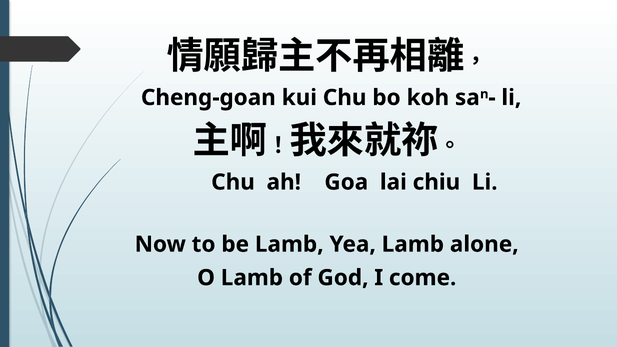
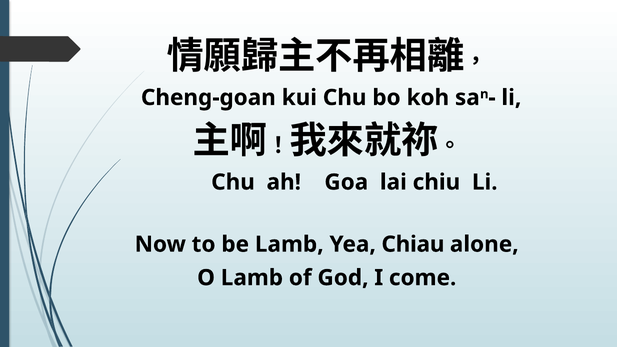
Yea Lamb: Lamb -> Chiau
